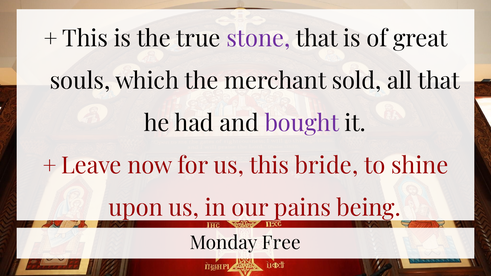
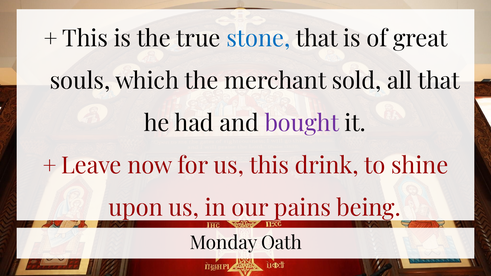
stone colour: purple -> blue
bride: bride -> drink
Free: Free -> Oath
